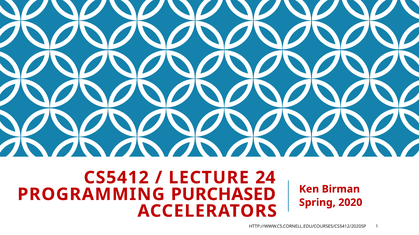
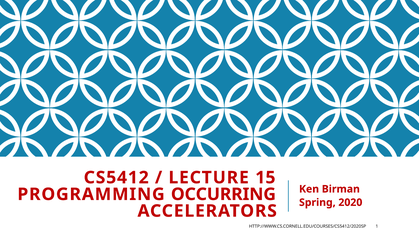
24: 24 -> 15
PURCHASED: PURCHASED -> OCCURRING
